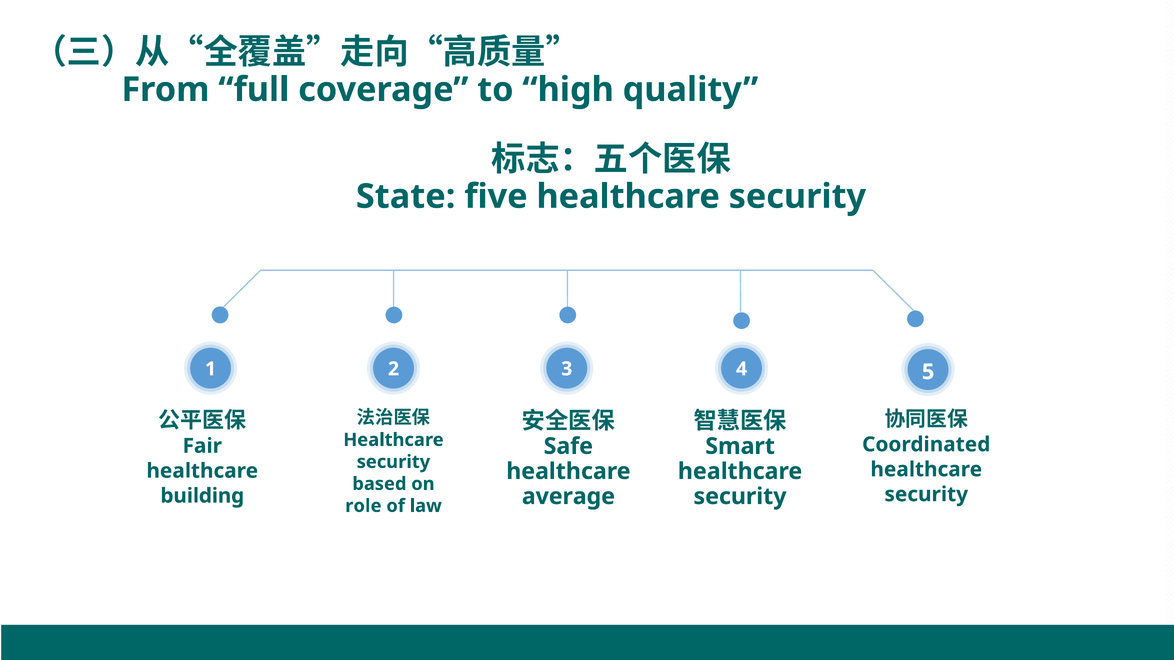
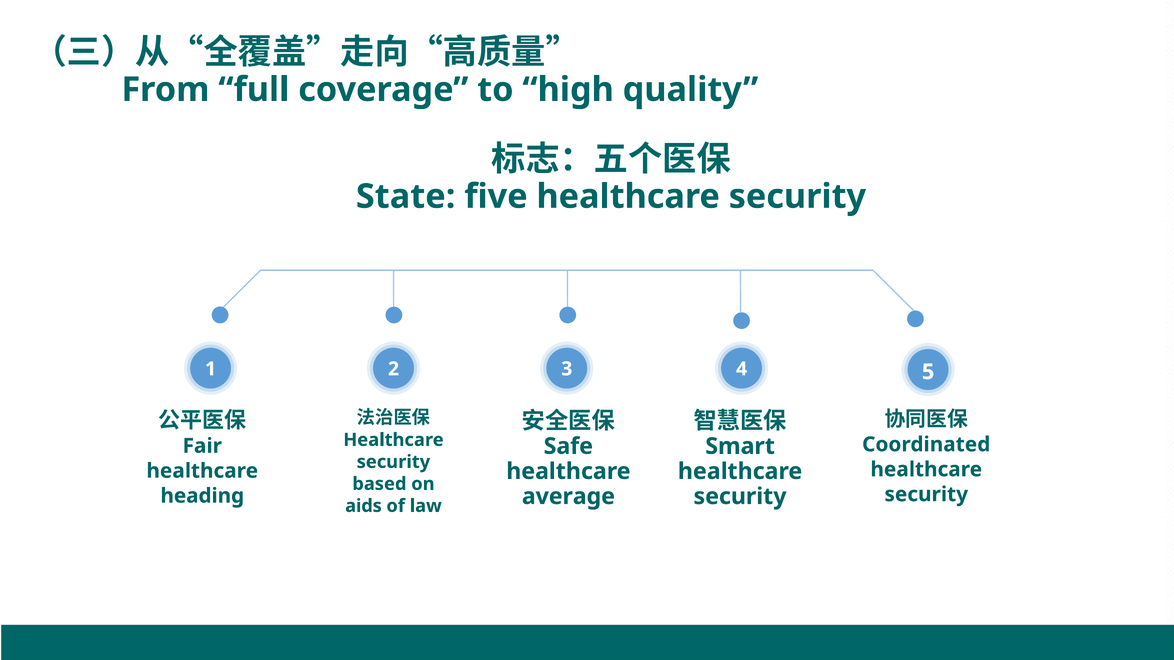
building: building -> heading
role: role -> aids
